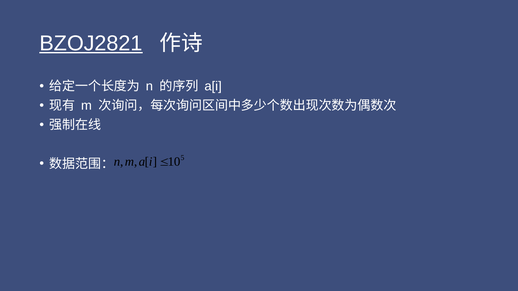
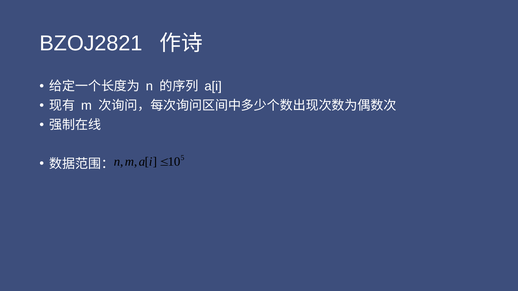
BZOJ2821 underline: present -> none
